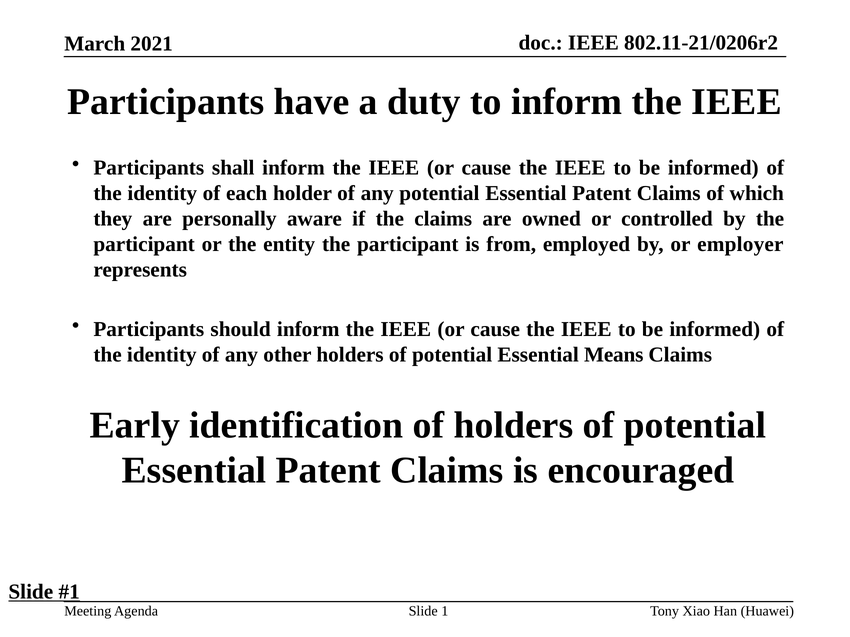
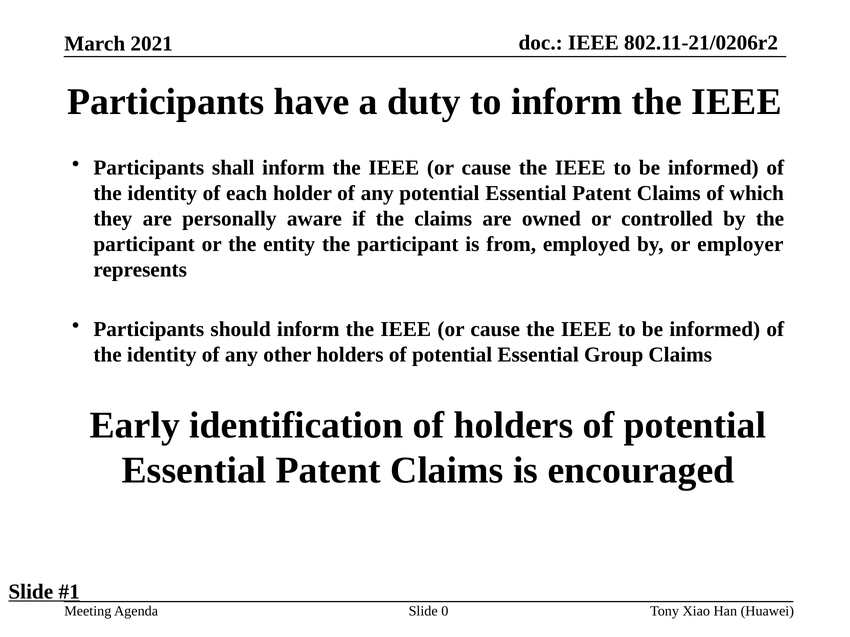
Means: Means -> Group
1: 1 -> 0
